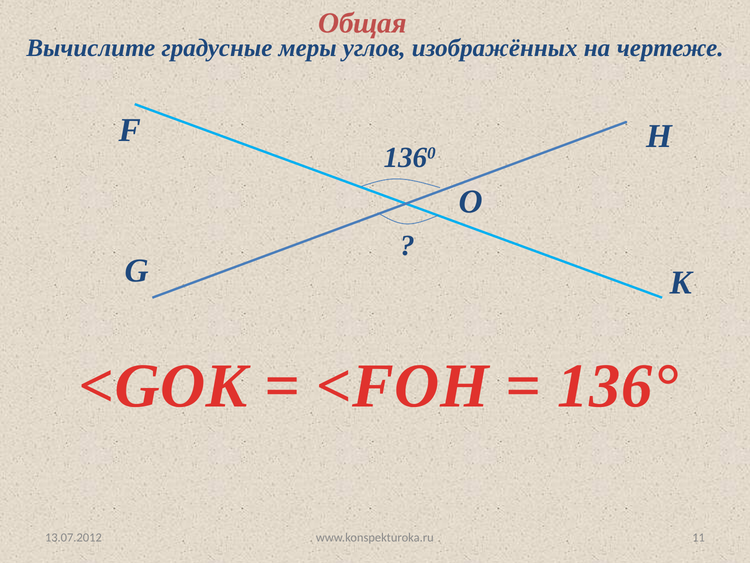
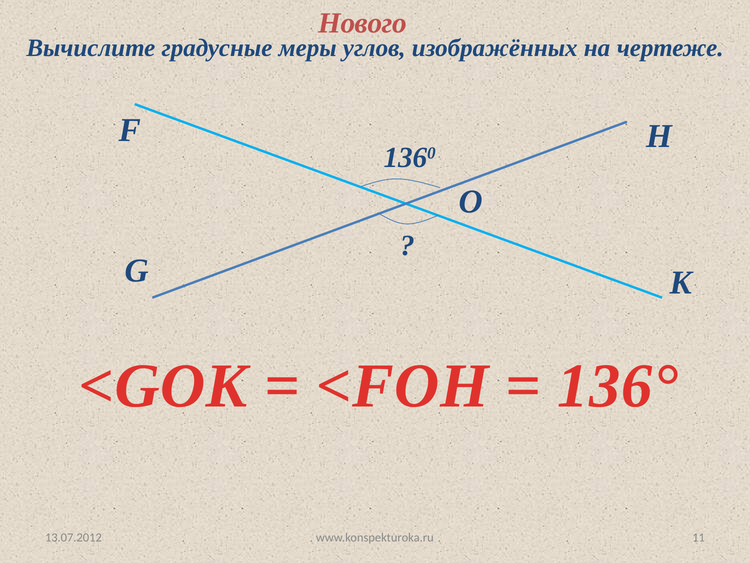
Общая: Общая -> Нового
